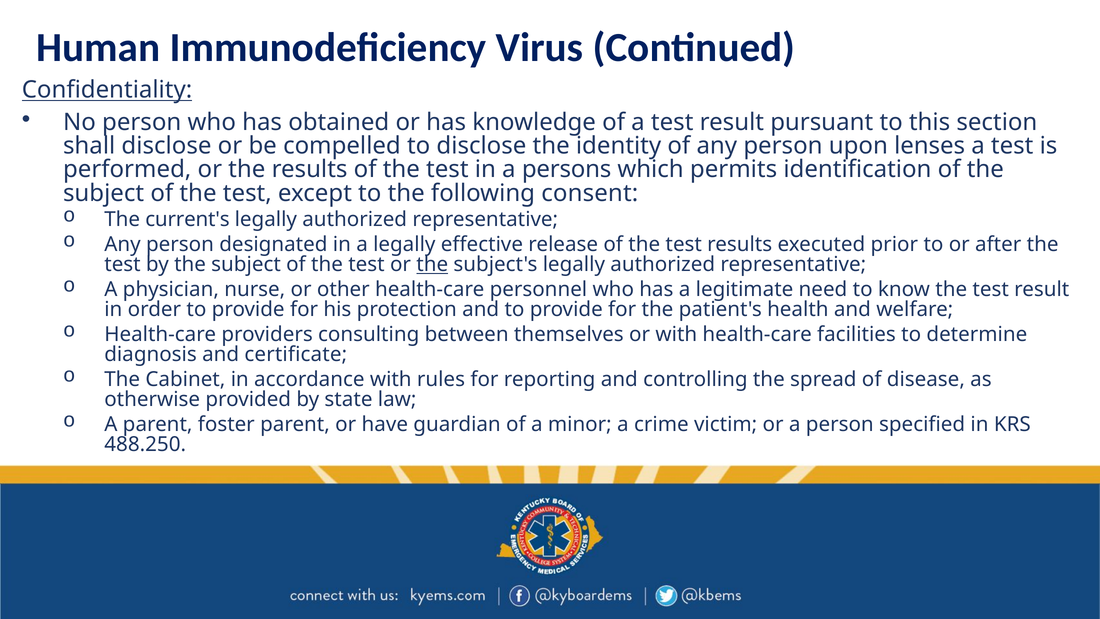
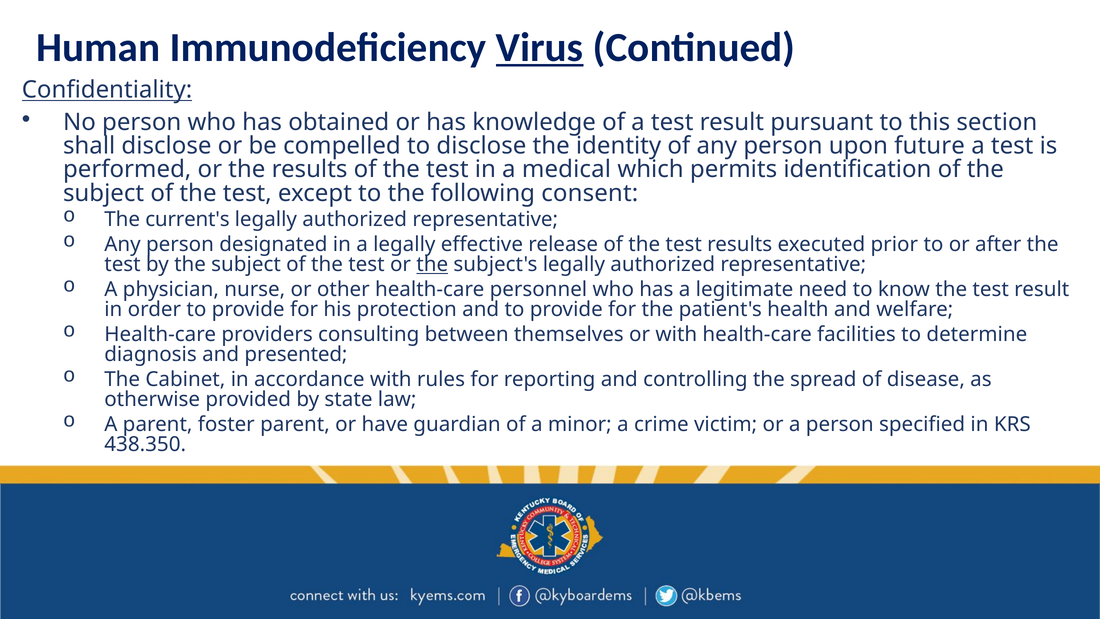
Virus underline: none -> present
lenses: lenses -> future
persons: persons -> medical
certificate: certificate -> presented
488.250: 488.250 -> 438.350
